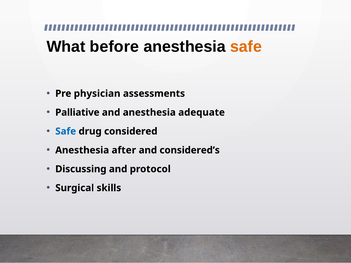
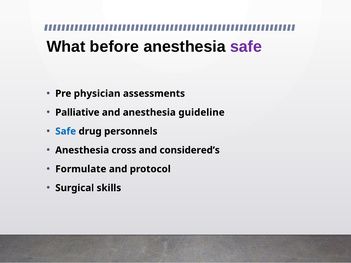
safe at (246, 47) colour: orange -> purple
adequate: adequate -> guideline
considered: considered -> personnels
after: after -> cross
Discussing: Discussing -> Formulate
